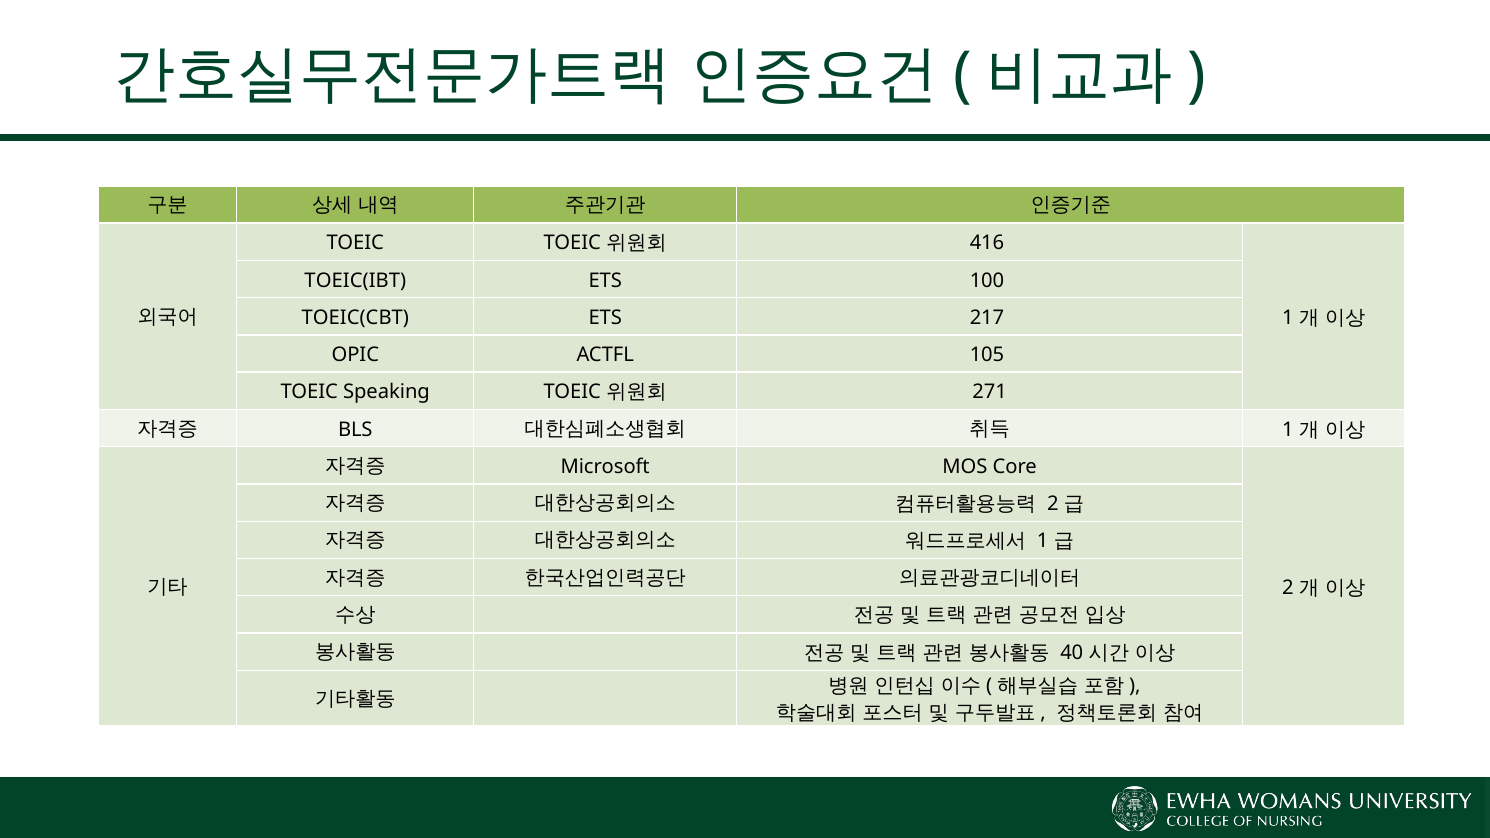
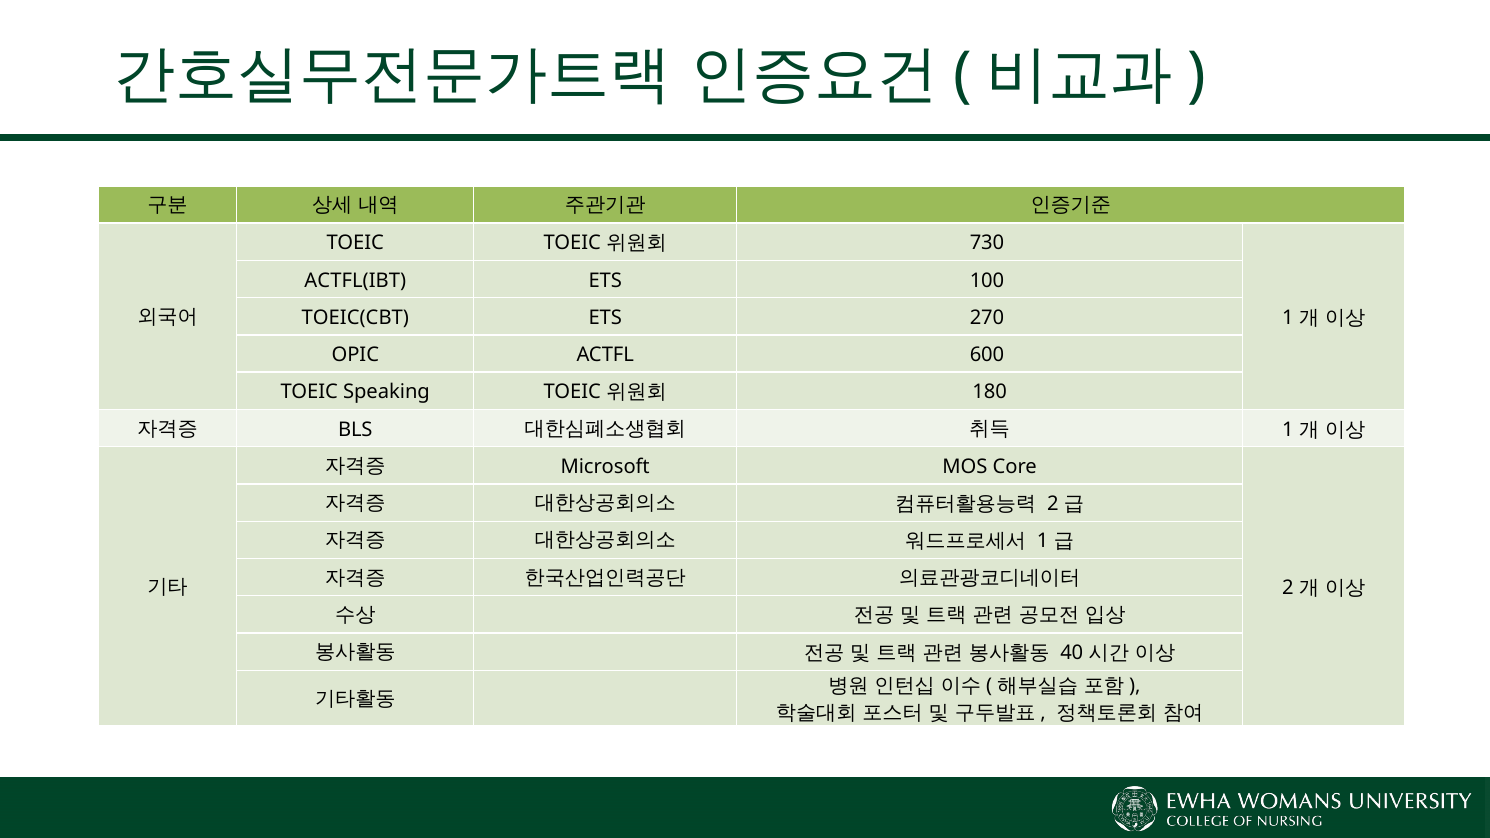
416: 416 -> 730
TOEIC(IBT: TOEIC(IBT -> ACTFL(IBT
217: 217 -> 270
105: 105 -> 600
271: 271 -> 180
